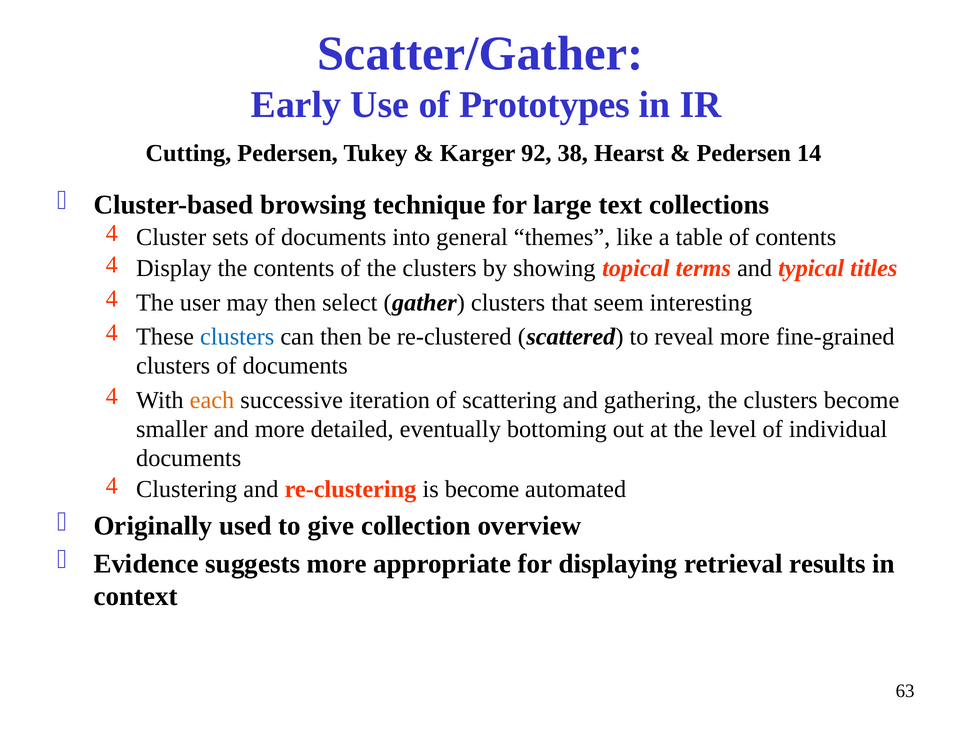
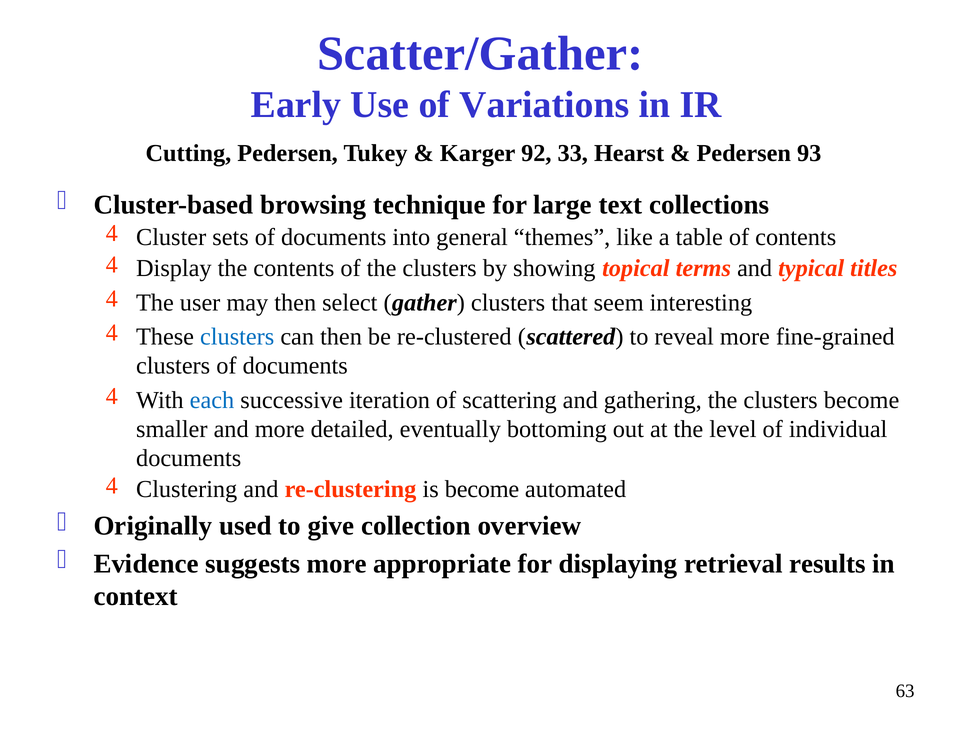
Prototypes: Prototypes -> Variations
38: 38 -> 33
14: 14 -> 93
each colour: orange -> blue
